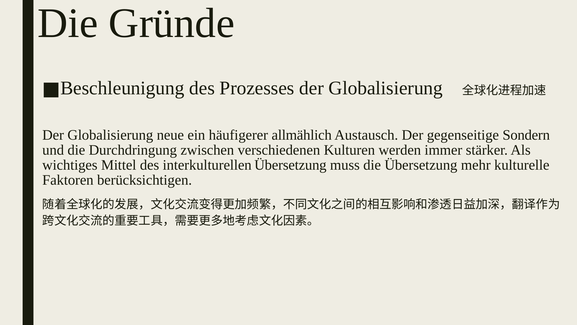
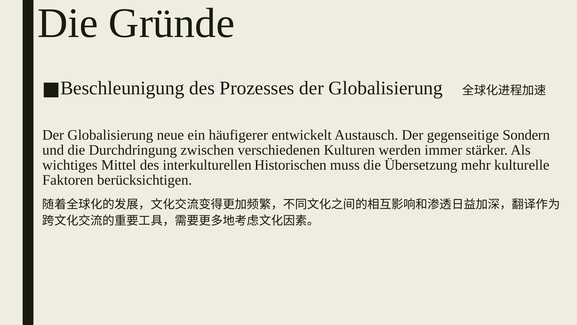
allmählich: allmählich -> entwickelt
interkulturellen Übersetzung: Übersetzung -> Historischen
